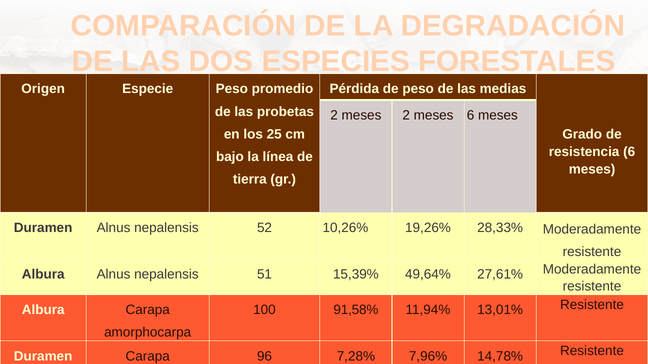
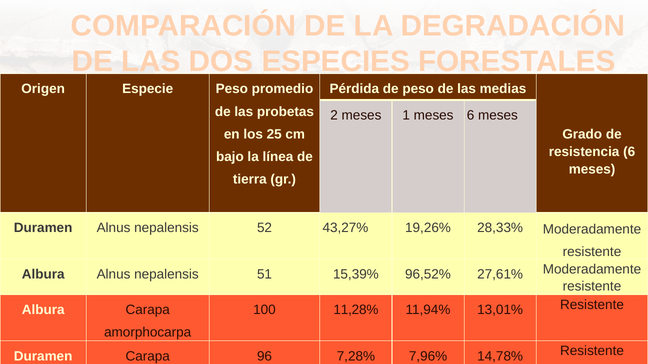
2 meses 2: 2 -> 1
10,26%: 10,26% -> 43,27%
49,64%: 49,64% -> 96,52%
91,58%: 91,58% -> 11,28%
